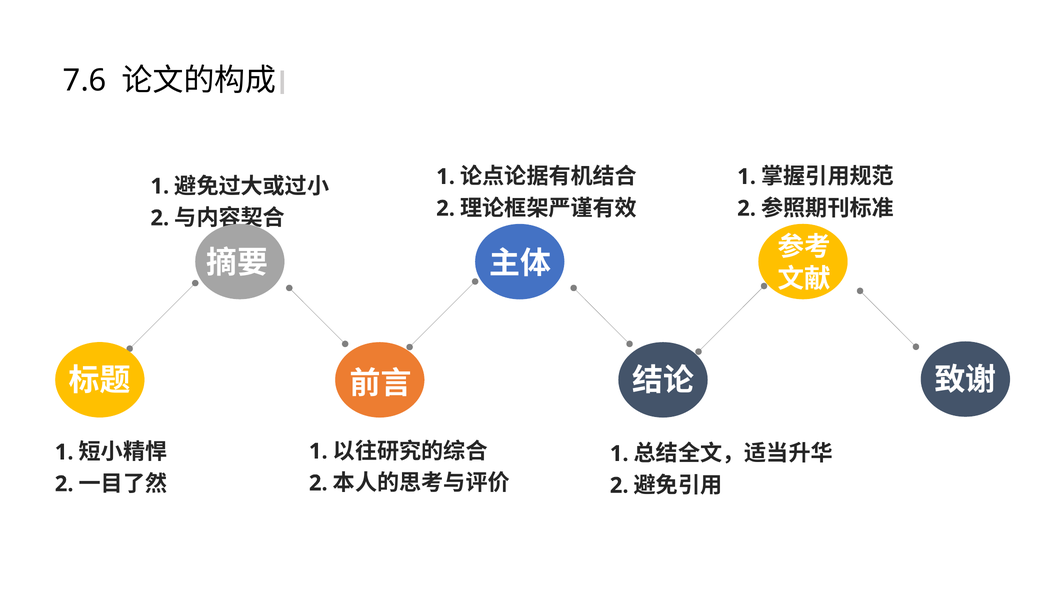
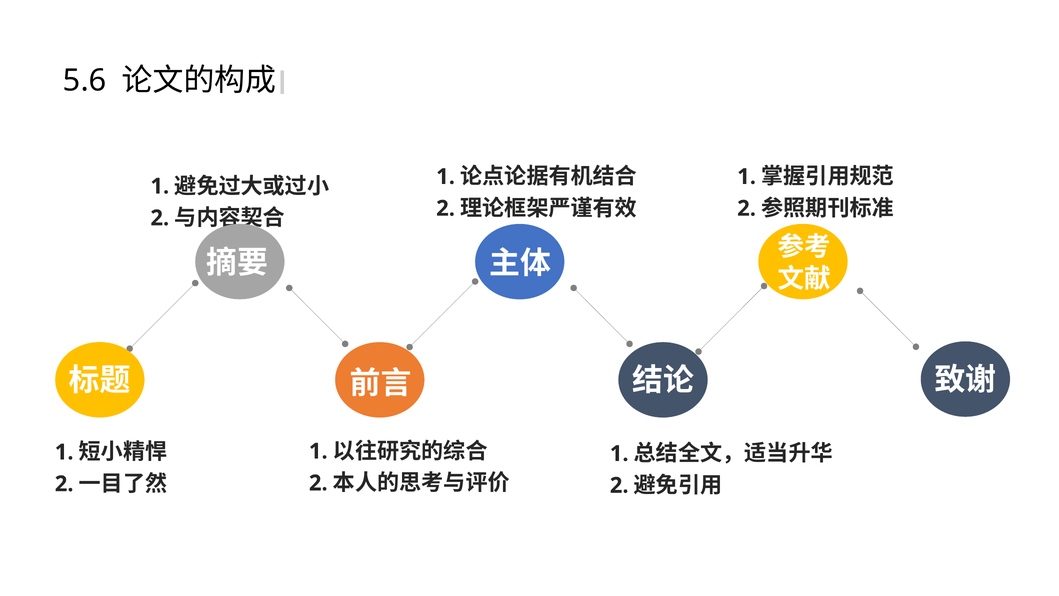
7.6: 7.6 -> 5.6
